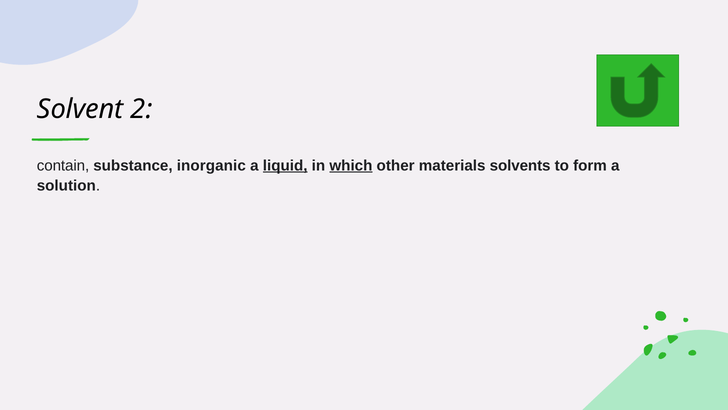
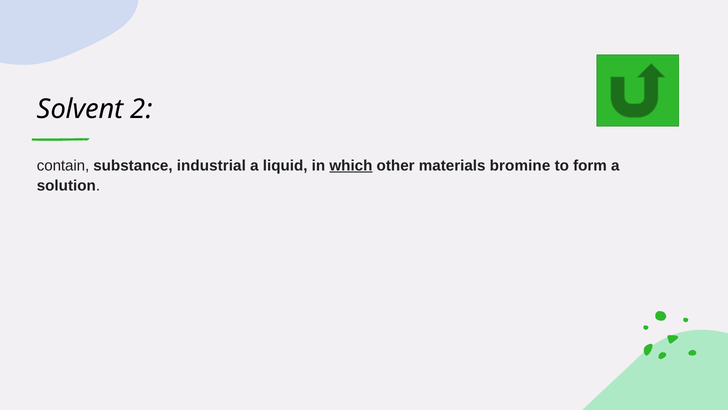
inorganic: inorganic -> industrial
liquid underline: present -> none
solvents: solvents -> bromine
